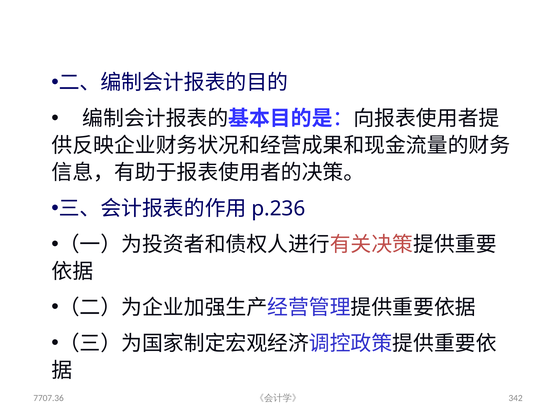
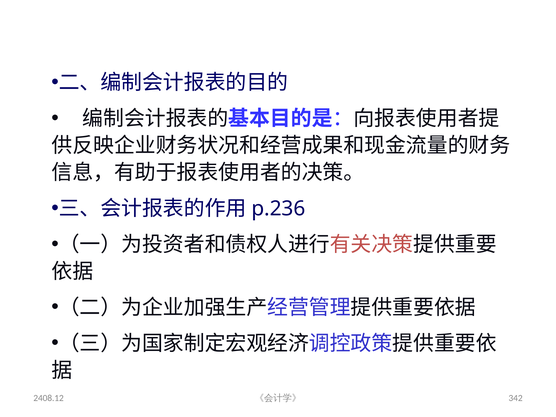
7707.36: 7707.36 -> 2408.12
